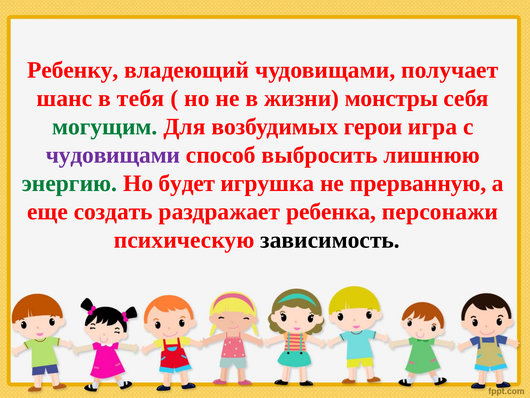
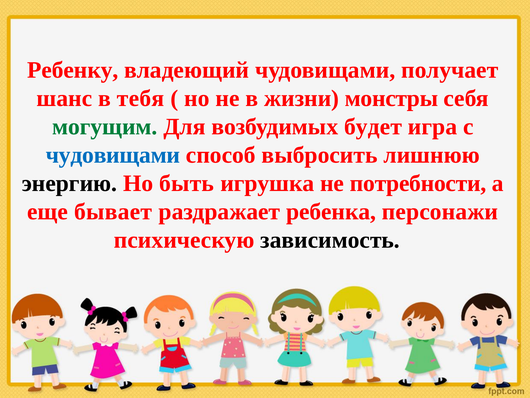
герои: герои -> будет
чудовищами at (113, 155) colour: purple -> blue
энергию colour: green -> black
будет: будет -> быть
прерванную: прерванную -> потребности
создать: создать -> бывает
